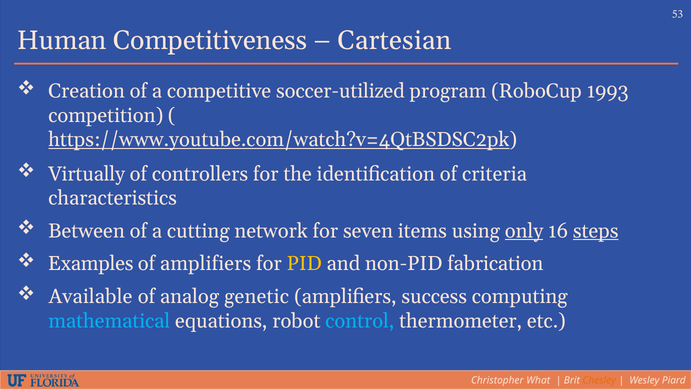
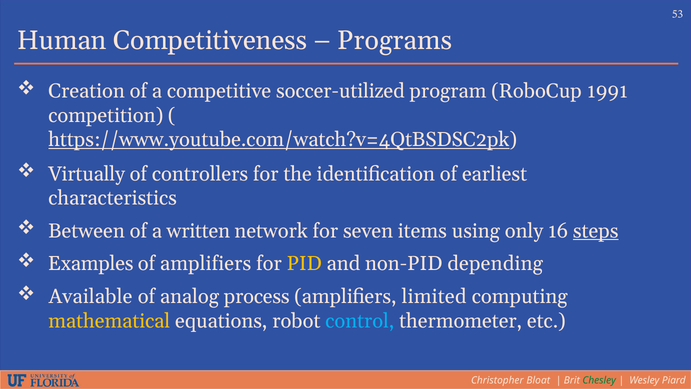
Cartesian: Cartesian -> Programs
1993: 1993 -> 1991
criteria: criteria -> earliest
cutting: cutting -> written
only underline: present -> none
fabrication: fabrication -> depending
genetic: genetic -> process
success: success -> limited
mathematical colour: light blue -> yellow
What: What -> Bloat
Chesley colour: orange -> green
